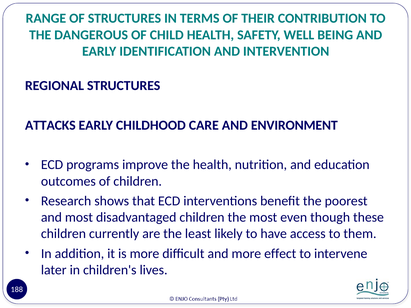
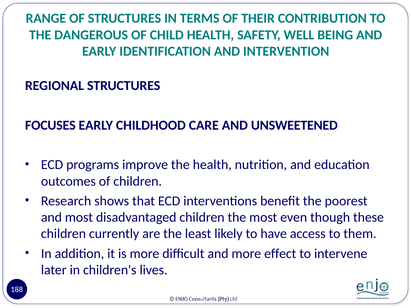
ATTACKS: ATTACKS -> FOCUSES
ENVIRONMENT: ENVIRONMENT -> UNSWEETENED
